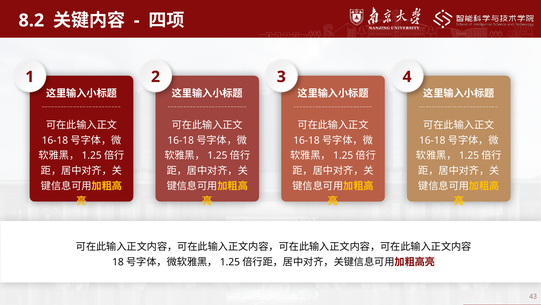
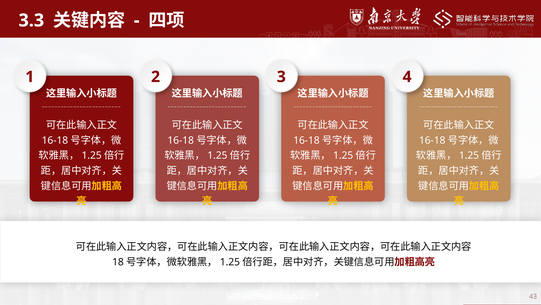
8.2: 8.2 -> 3.3
